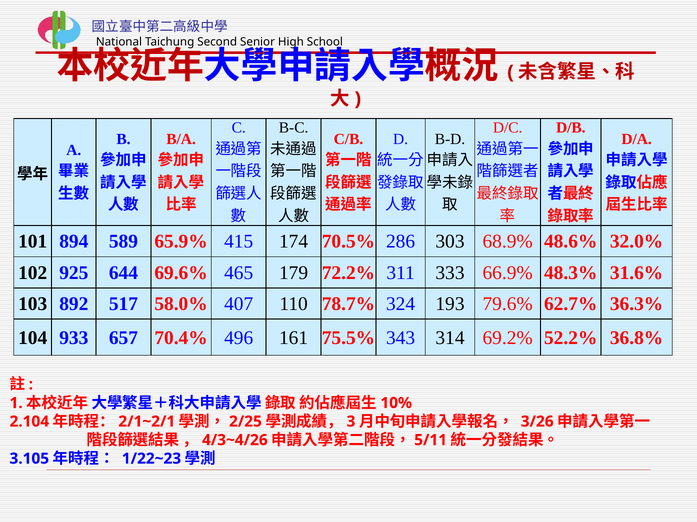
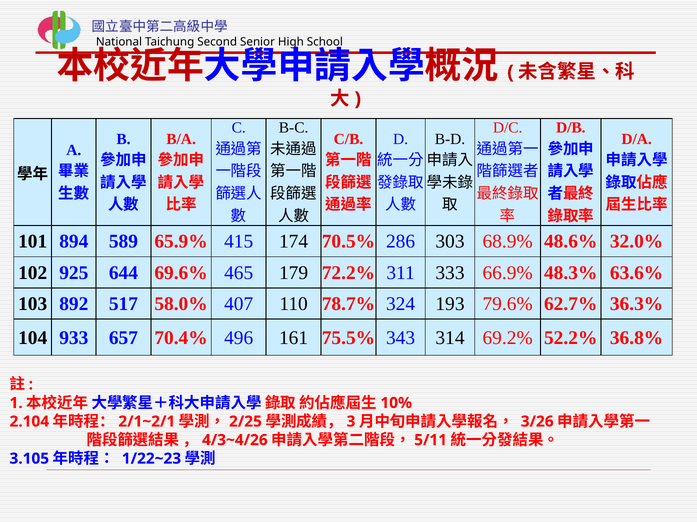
31.6%: 31.6% -> 63.6%
